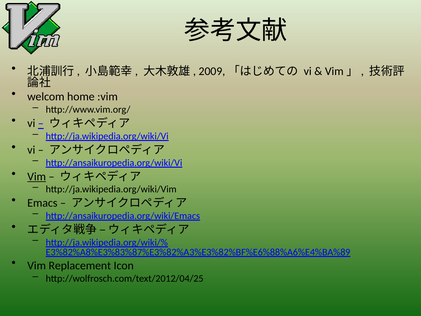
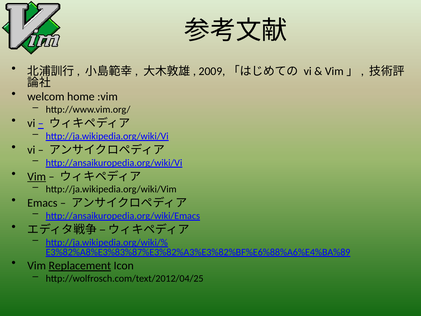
Replacement underline: none -> present
